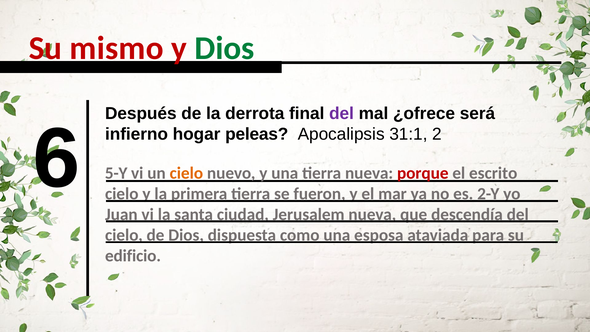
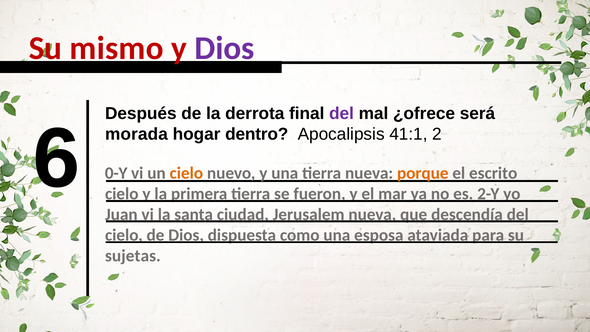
Dios at (224, 48) colour: green -> purple
5-Y: 5-Y -> 0-Y
porque colour: red -> orange
infierno: infierno -> morada
peleas: peleas -> dentro
31:1: 31:1 -> 41:1
edificio: edificio -> sujetas
